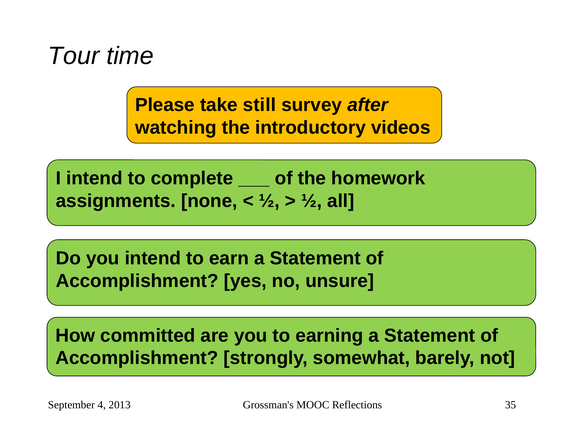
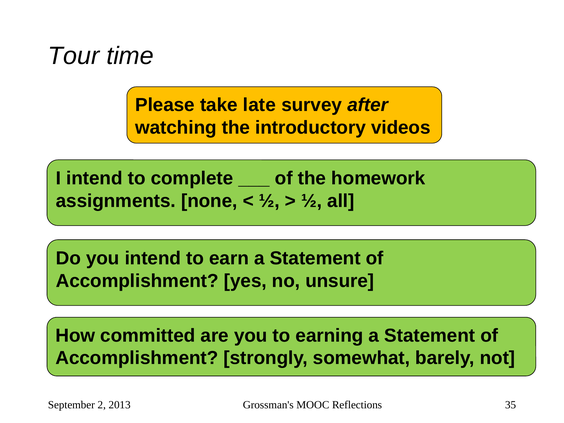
still: still -> late
4: 4 -> 2
